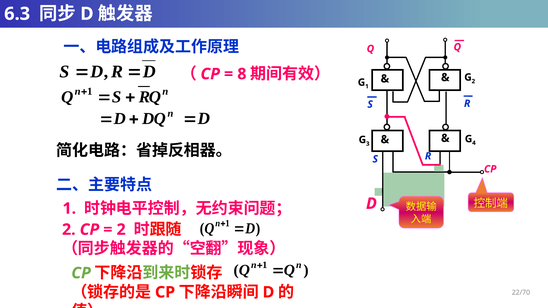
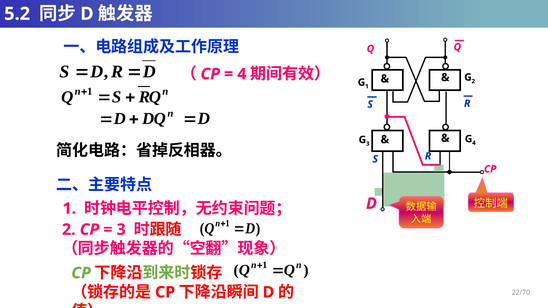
6.3: 6.3 -> 5.2
8 at (242, 74): 8 -> 4
2 at (121, 230): 2 -> 3
